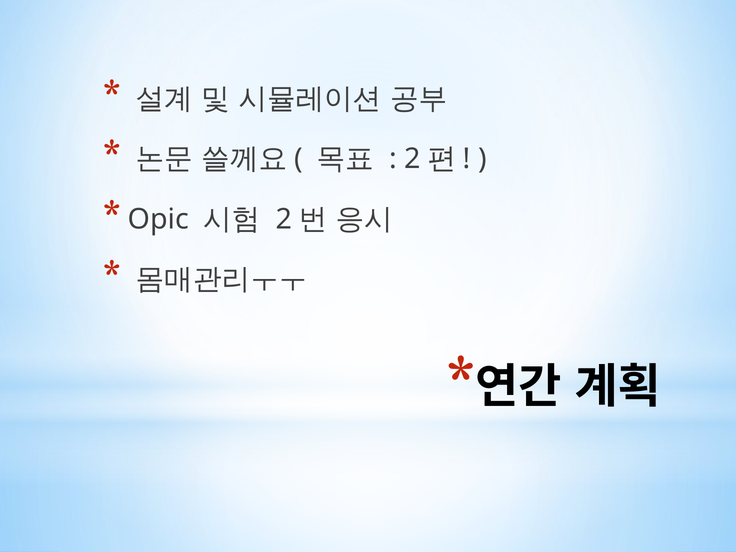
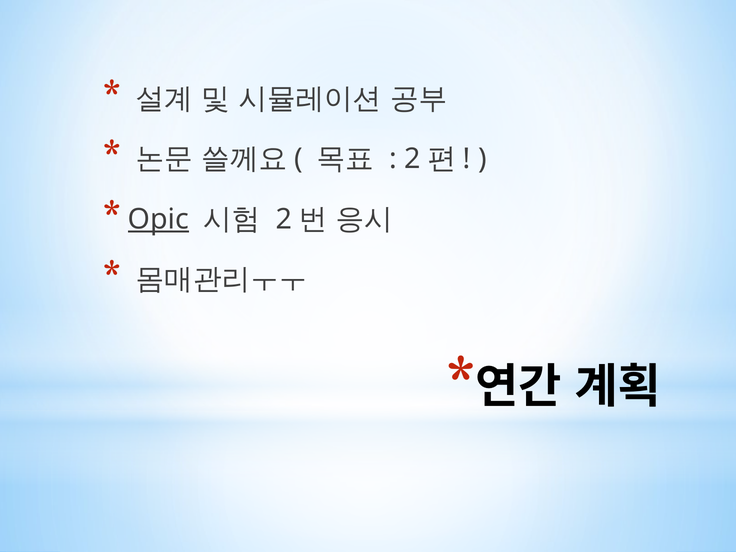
Opic underline: none -> present
